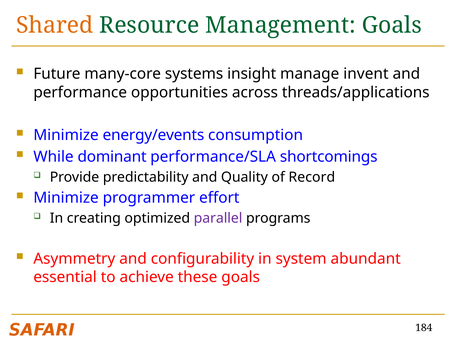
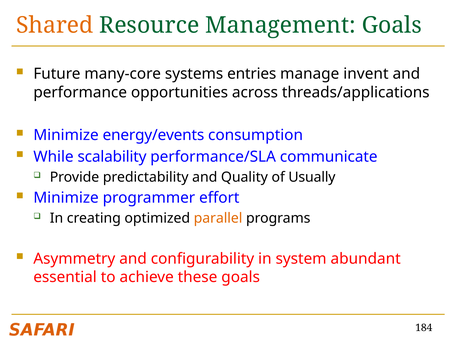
insight: insight -> entries
dominant: dominant -> scalability
shortcomings: shortcomings -> communicate
Record: Record -> Usually
parallel colour: purple -> orange
